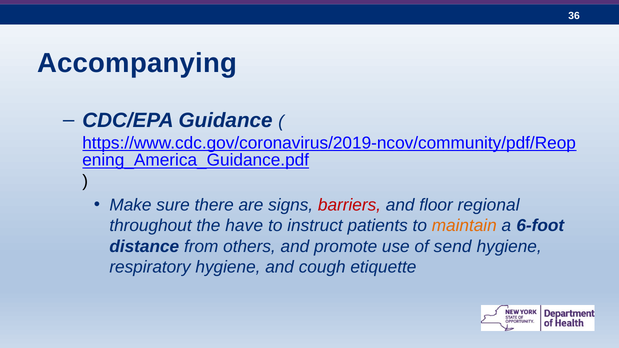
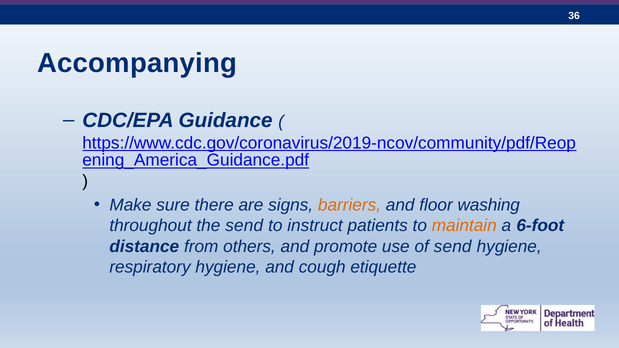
barriers colour: red -> orange
regional: regional -> washing
the have: have -> send
